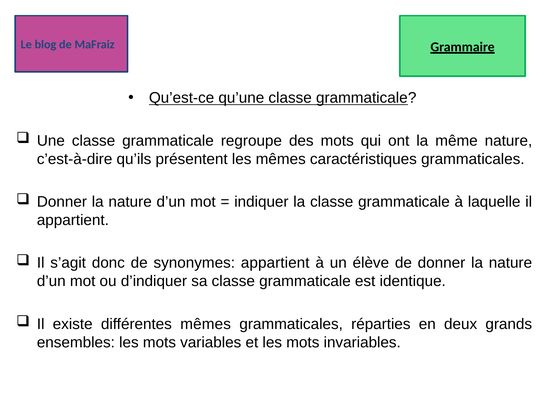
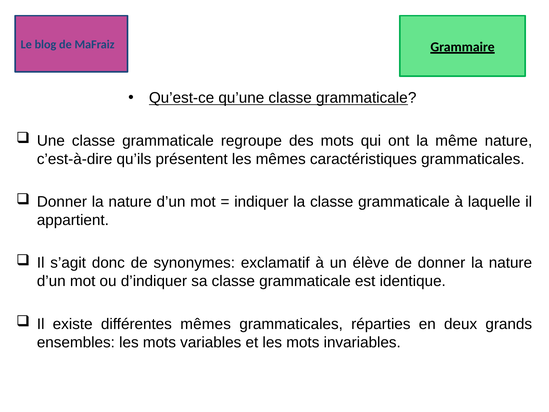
synonymes appartient: appartient -> exclamatif
